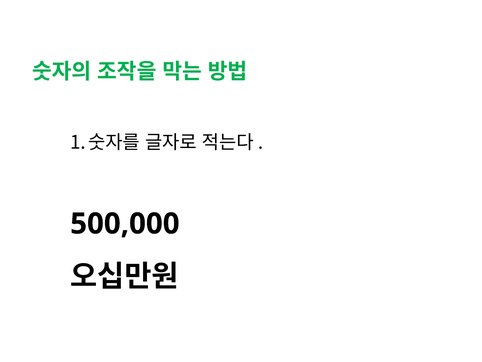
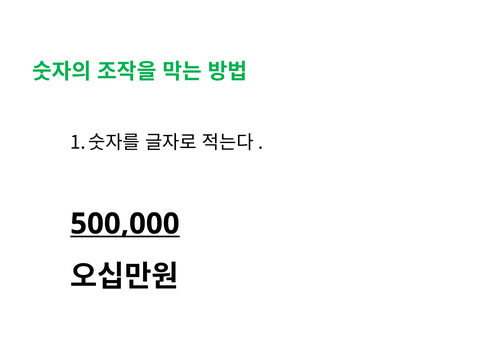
500,000 underline: none -> present
